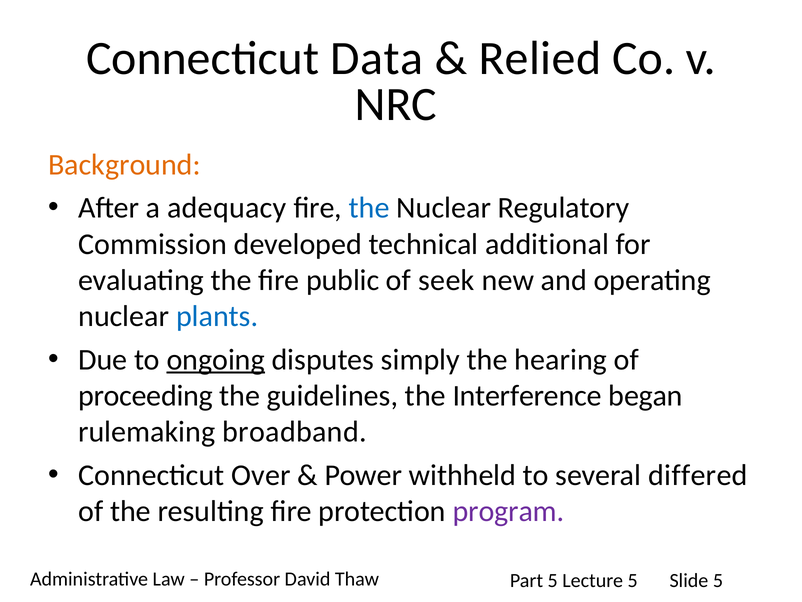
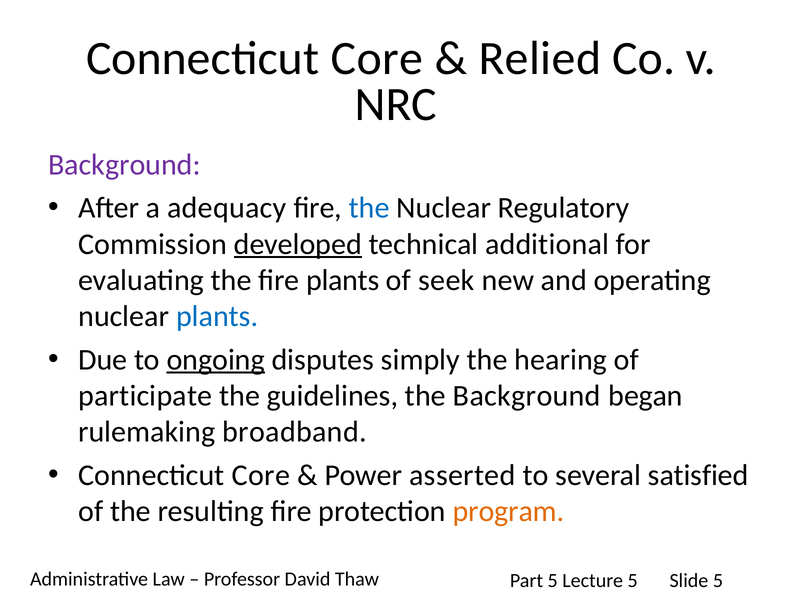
Data at (377, 58): Data -> Core
Background at (124, 165) colour: orange -> purple
developed underline: none -> present
fire public: public -> plants
proceeding: proceeding -> participate
the Interference: Interference -> Background
Over at (261, 475): Over -> Core
withheld: withheld -> asserted
differed: differed -> satisfied
program colour: purple -> orange
